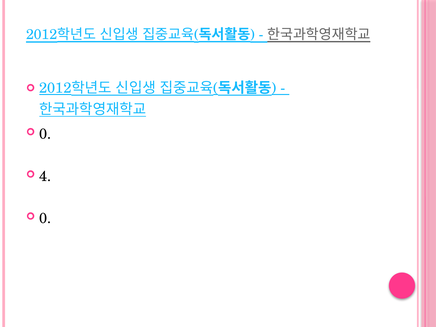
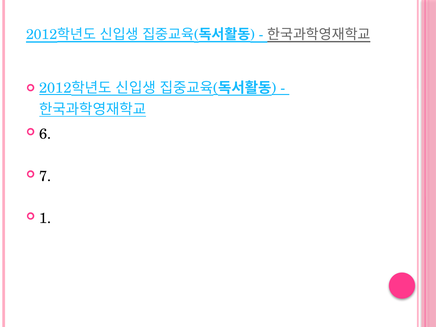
0 at (45, 134): 0 -> 6
4: 4 -> 7
0 at (45, 219): 0 -> 1
